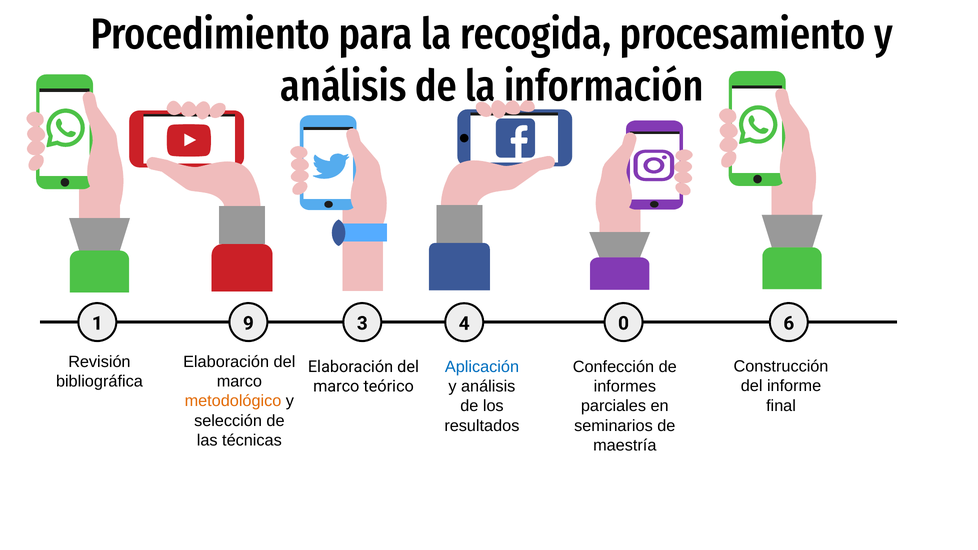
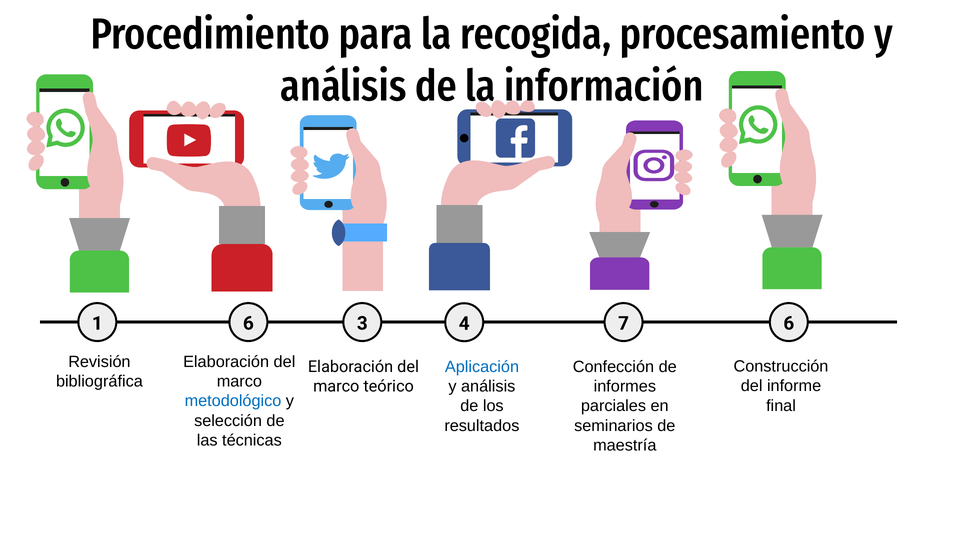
1 9: 9 -> 6
0: 0 -> 7
metodológico colour: orange -> blue
